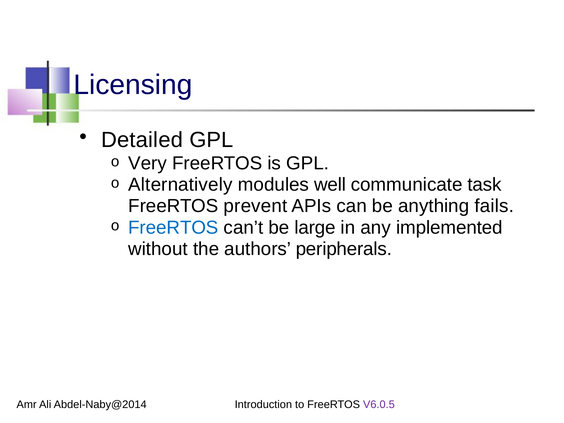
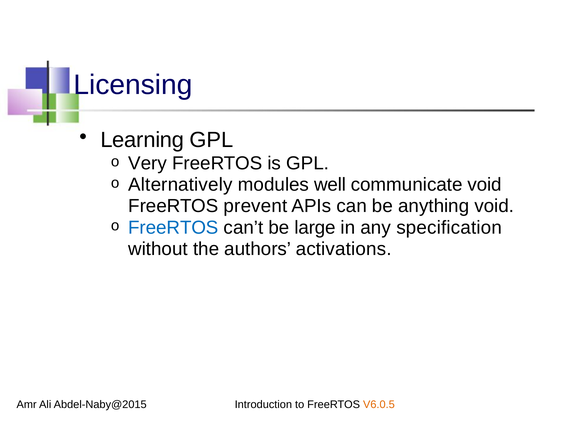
Detailed: Detailed -> Learning
communicate task: task -> void
anything fails: fails -> void
implemented: implemented -> specification
peripherals: peripherals -> activations
Abdel-Naby@2014: Abdel-Naby@2014 -> Abdel-Naby@2015
V6.0.5 colour: purple -> orange
